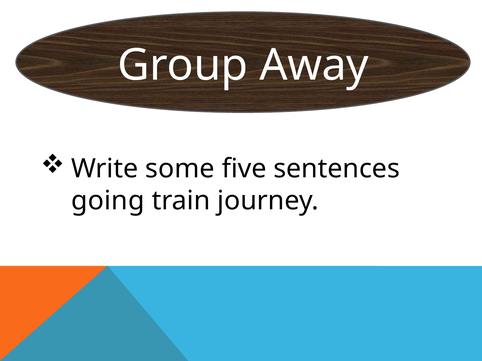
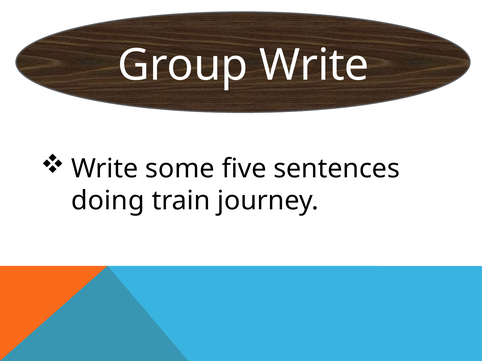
Group Away: Away -> Write
going: going -> doing
